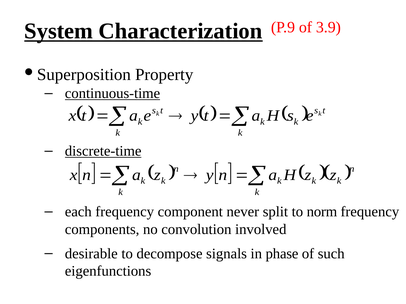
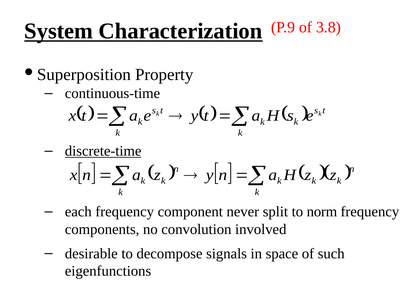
3.9: 3.9 -> 3.8
continuous-time underline: present -> none
phase: phase -> space
